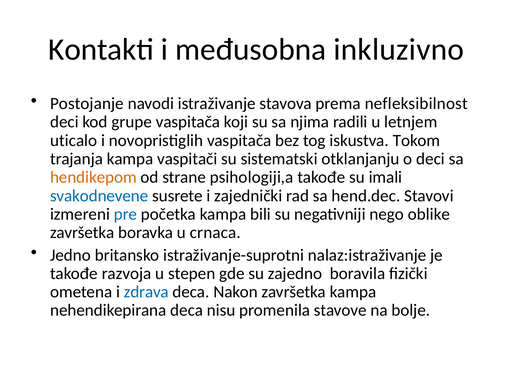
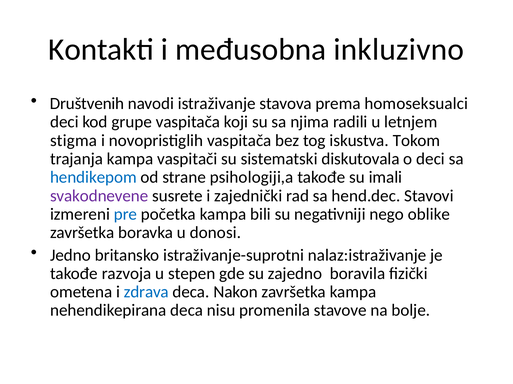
Postojanje: Postojanje -> Društvenih
nefleksibilnost: nefleksibilnost -> homoseksualci
uticalo: uticalo -> stigma
otklanjanju: otklanjanju -> diskutovala
hendikepom colour: orange -> blue
svakodnevene colour: blue -> purple
crnaca: crnaca -> donosi
